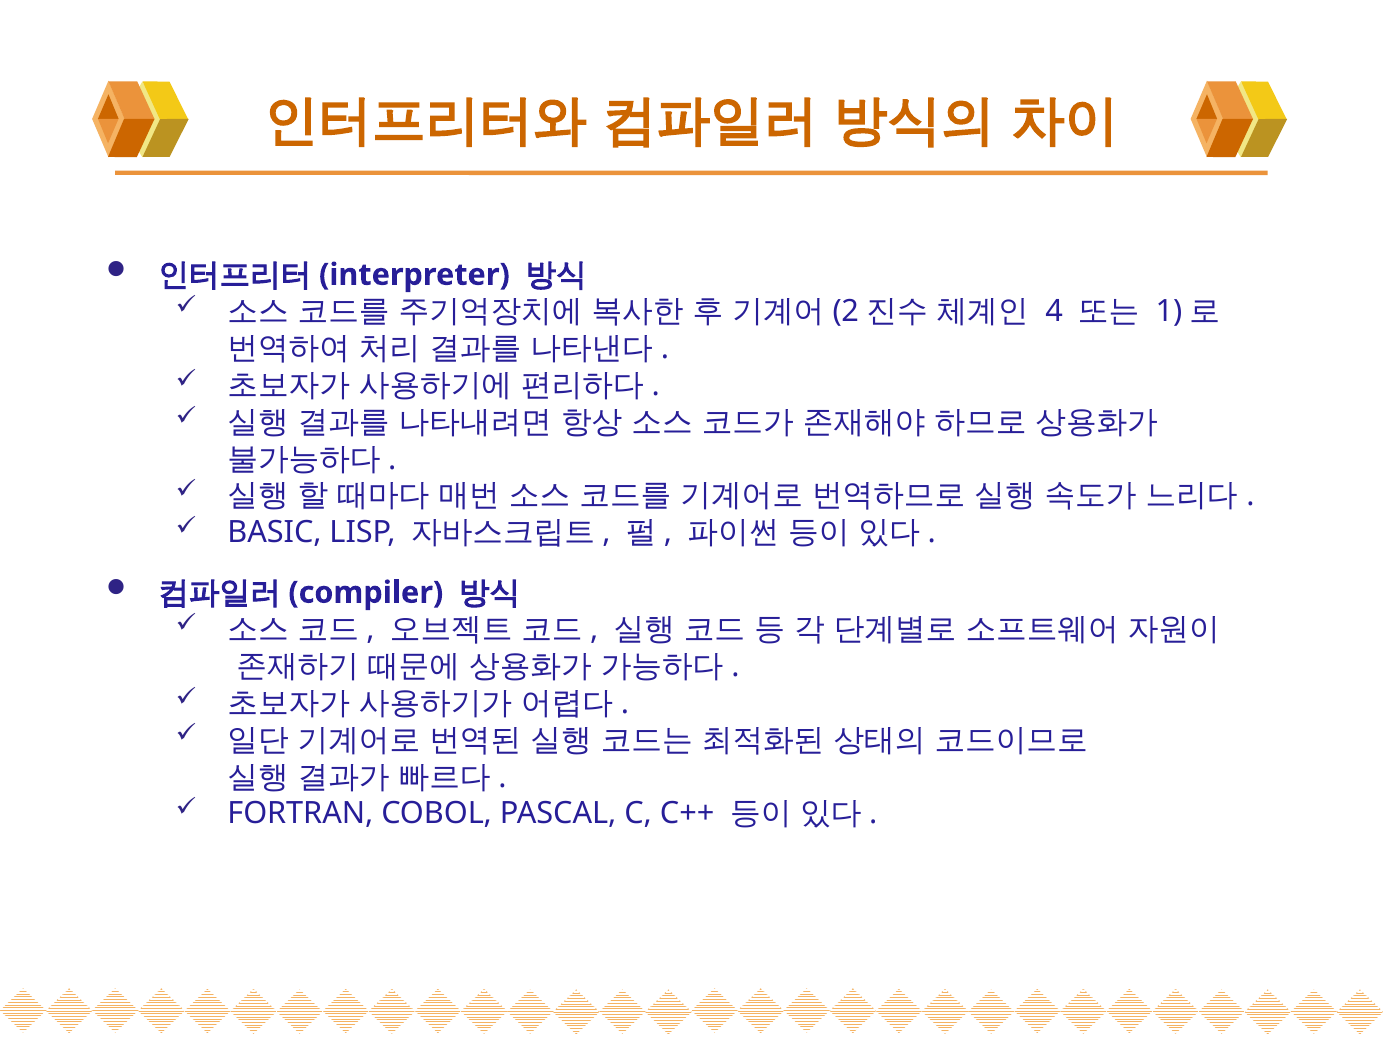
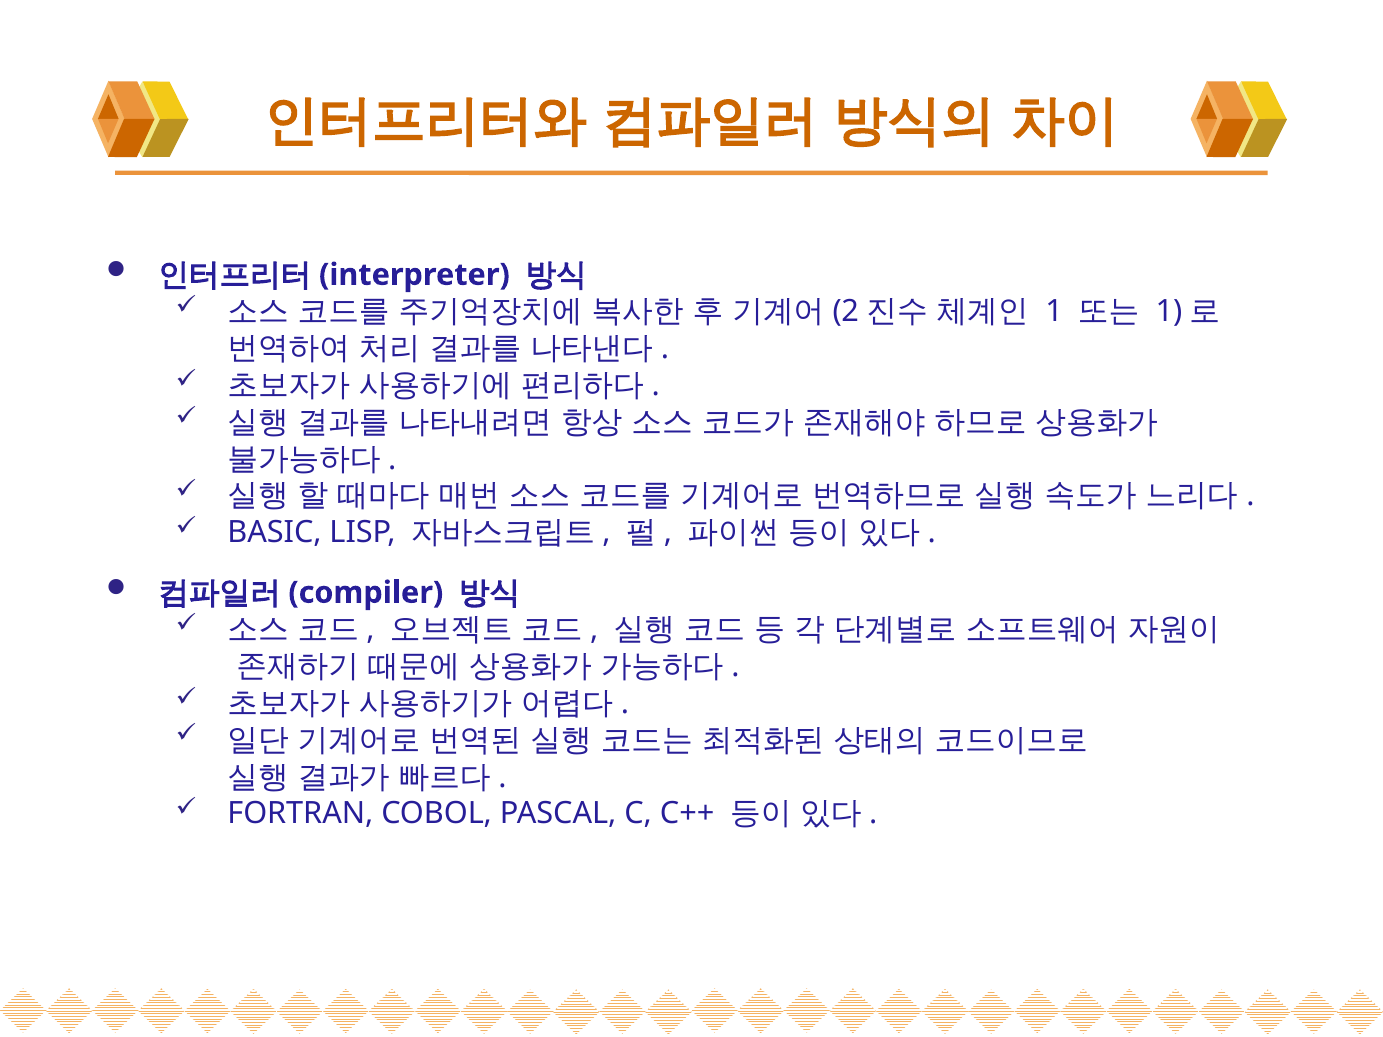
4: 4 -> 1
